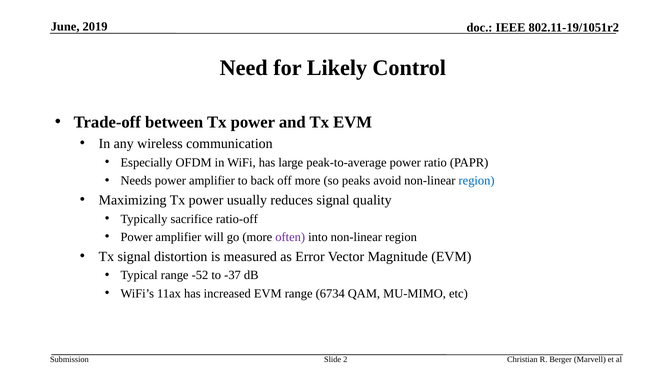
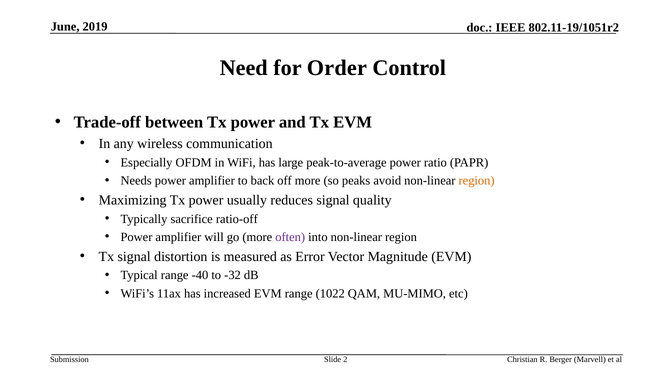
Likely: Likely -> Order
region at (477, 180) colour: blue -> orange
-52: -52 -> -40
-37: -37 -> -32
6734: 6734 -> 1022
